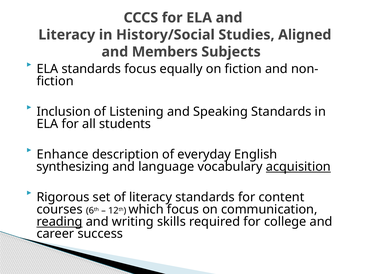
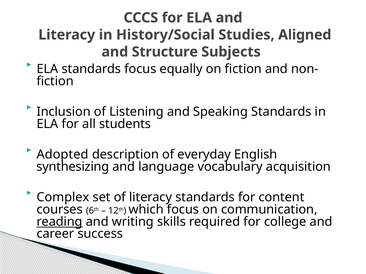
Members: Members -> Structure
Enhance: Enhance -> Adopted
acquisition underline: present -> none
Rigorous: Rigorous -> Complex
